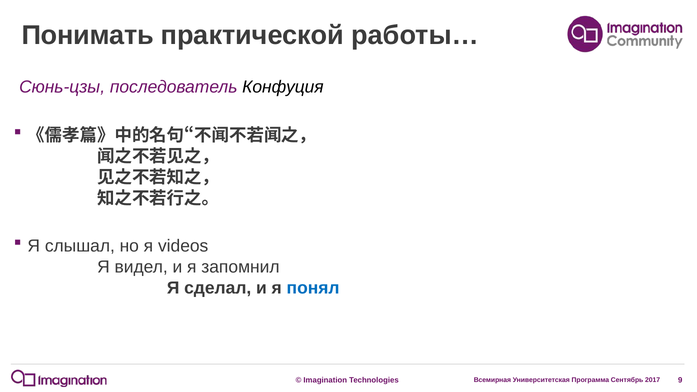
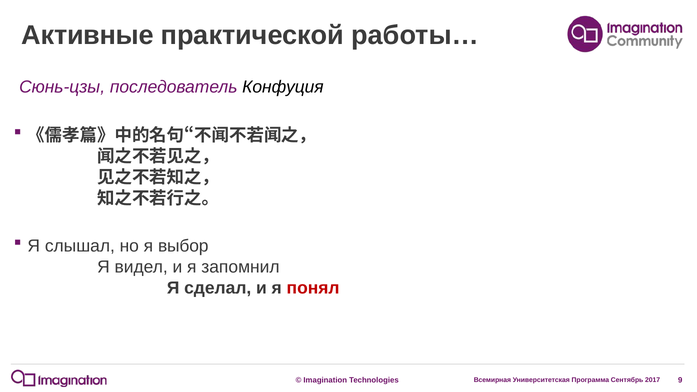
Понимать: Понимать -> Активные
videos: videos -> выбор
понял colour: blue -> red
